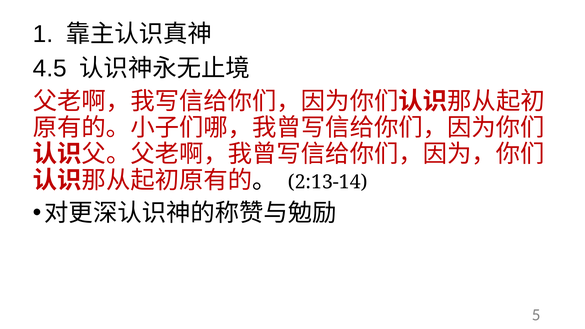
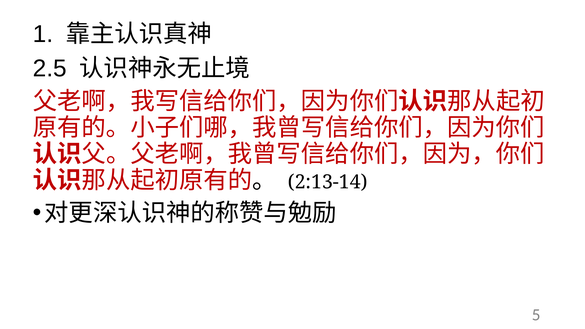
4.5: 4.5 -> 2.5
